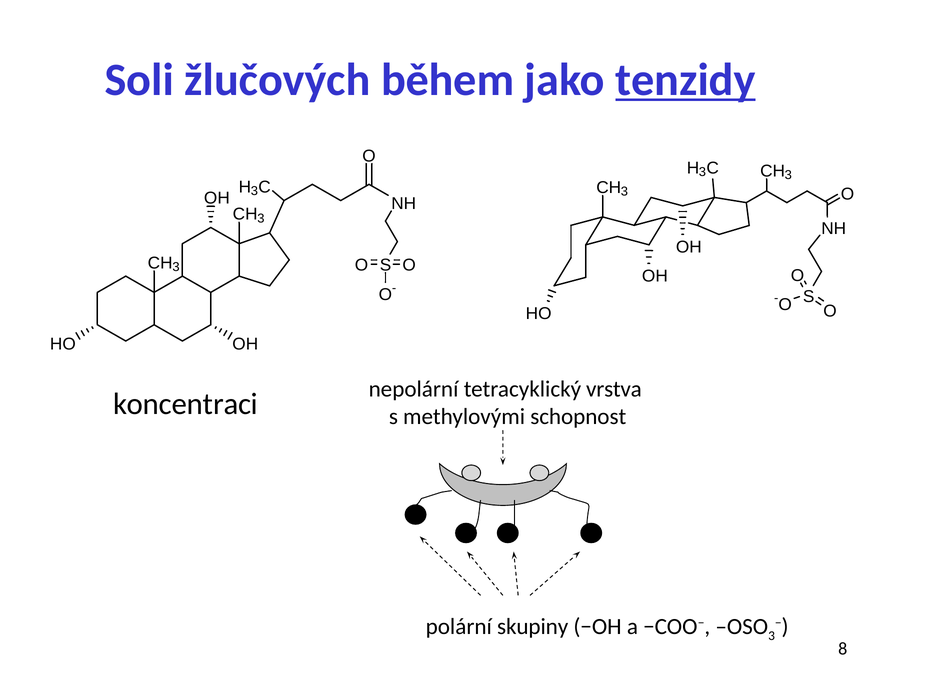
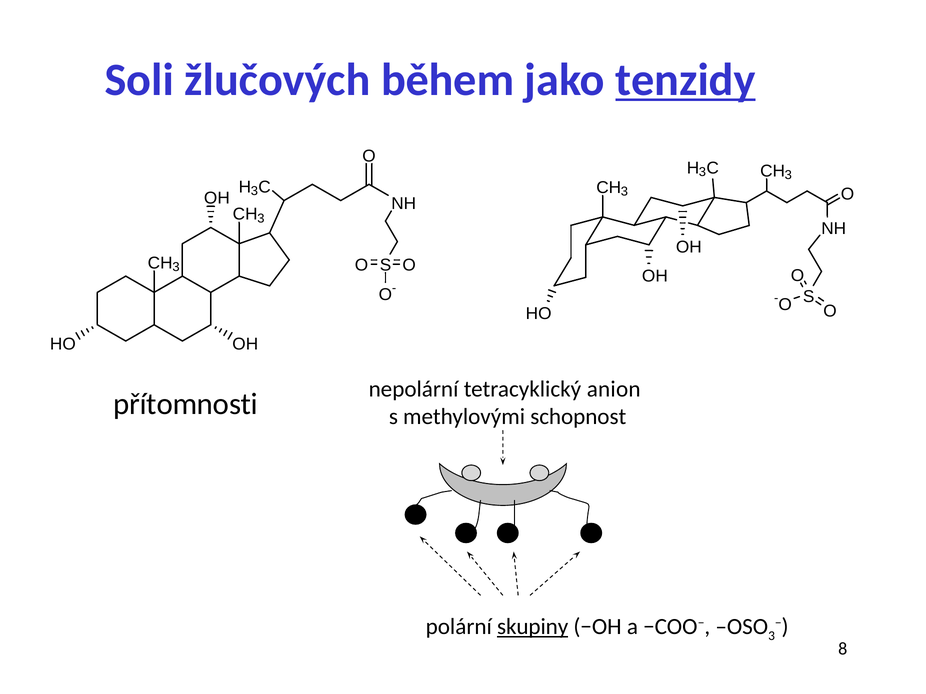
vrstva: vrstva -> anion
koncentraci: koncentraci -> přítomnosti
skupiny underline: none -> present
